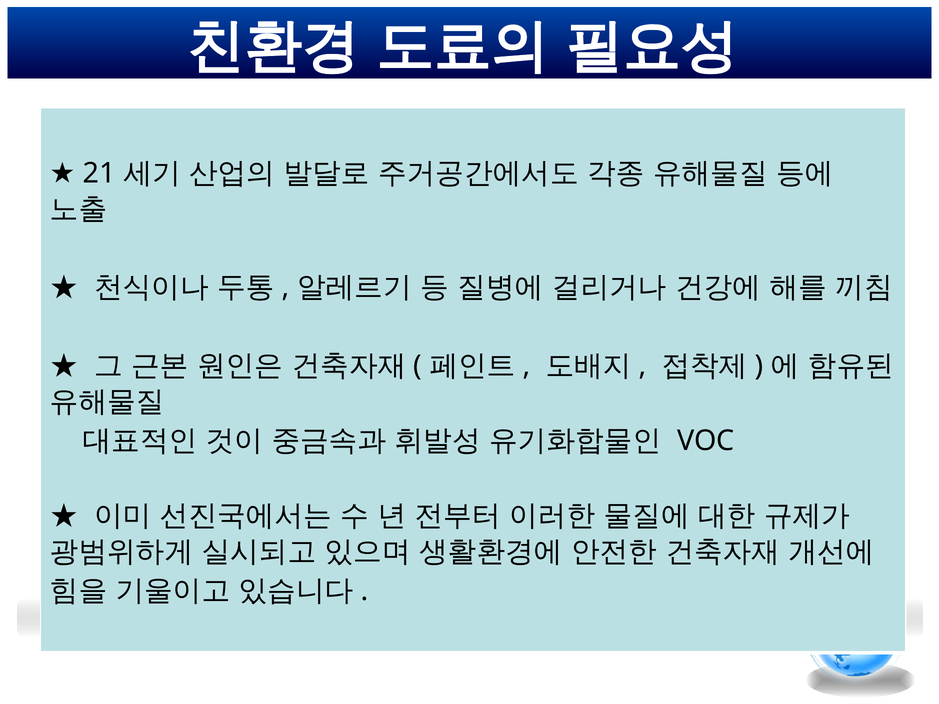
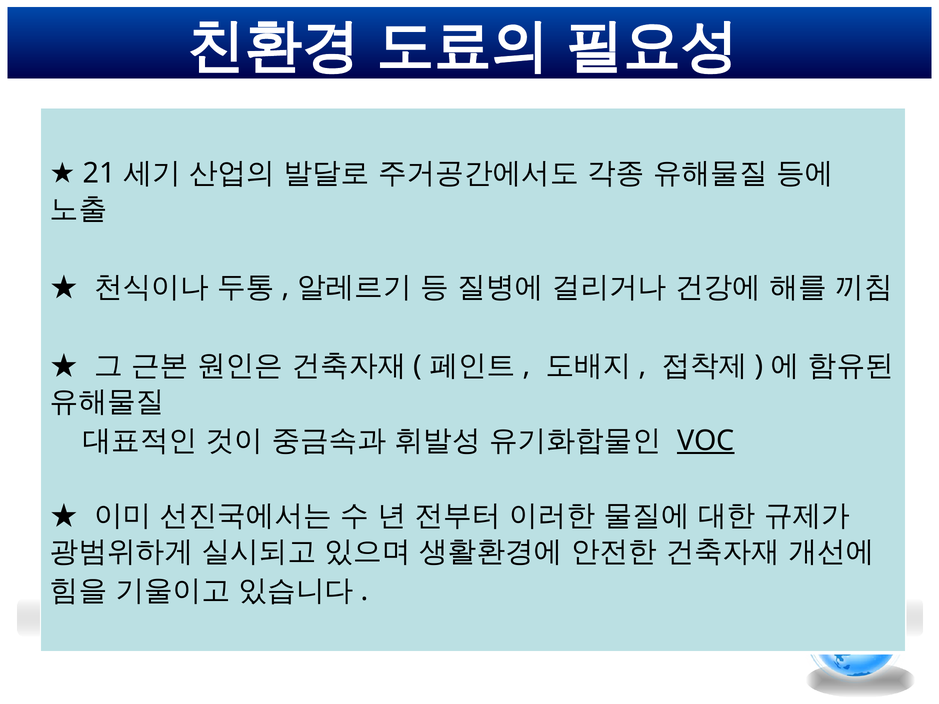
VOC underline: none -> present
